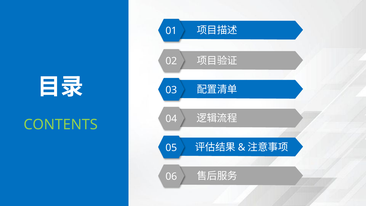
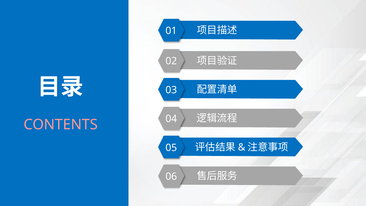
CONTENTS colour: light green -> pink
